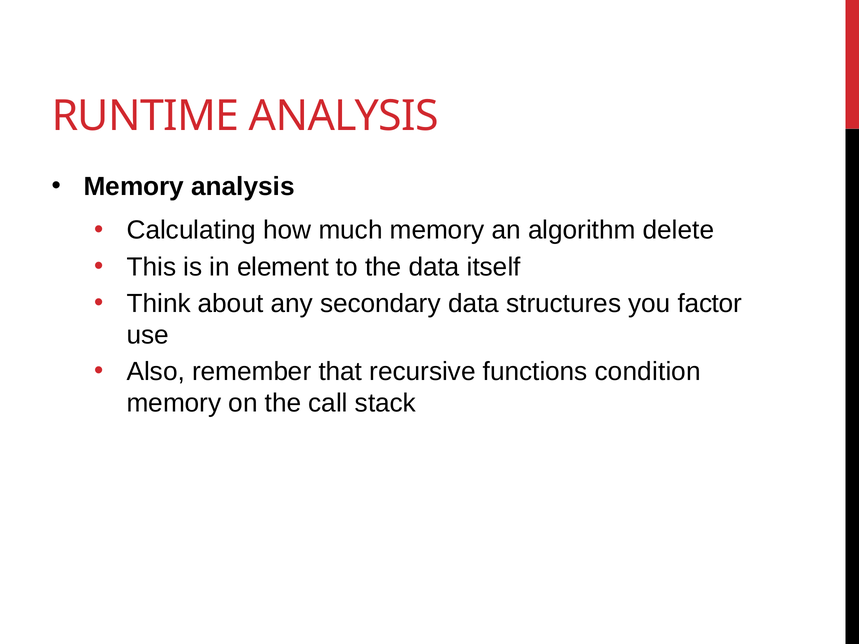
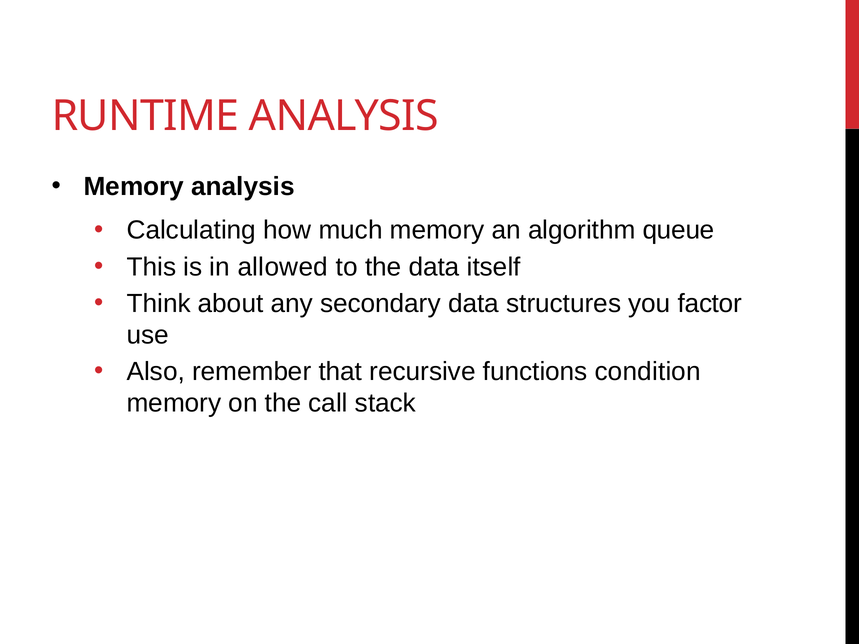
delete: delete -> queue
element: element -> allowed
